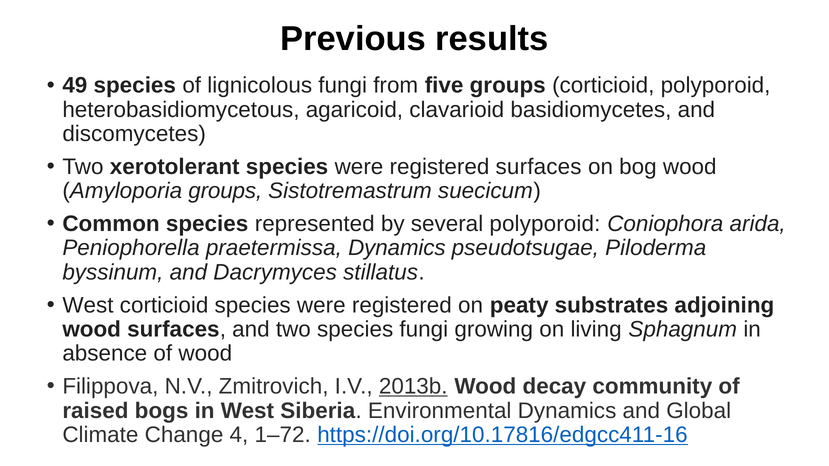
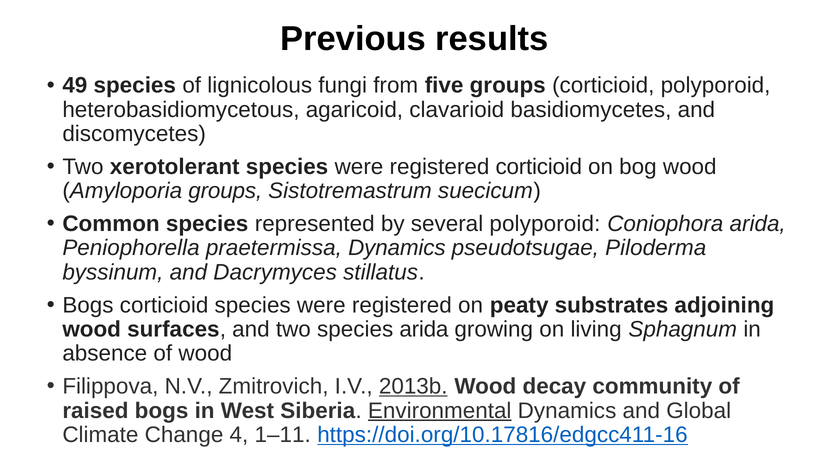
registered surfaces: surfaces -> corticioid
West at (88, 305): West -> Bogs
species fungi: fungi -> arida
Environmental underline: none -> present
1–72: 1–72 -> 1–11
